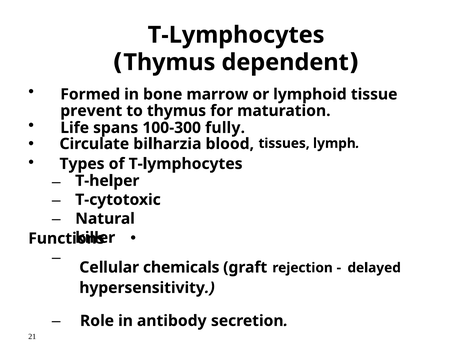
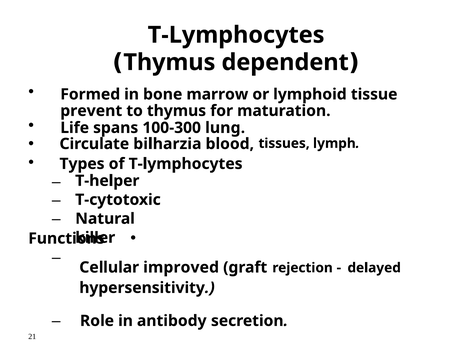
fully: fully -> lung
chemicals: chemicals -> improved
